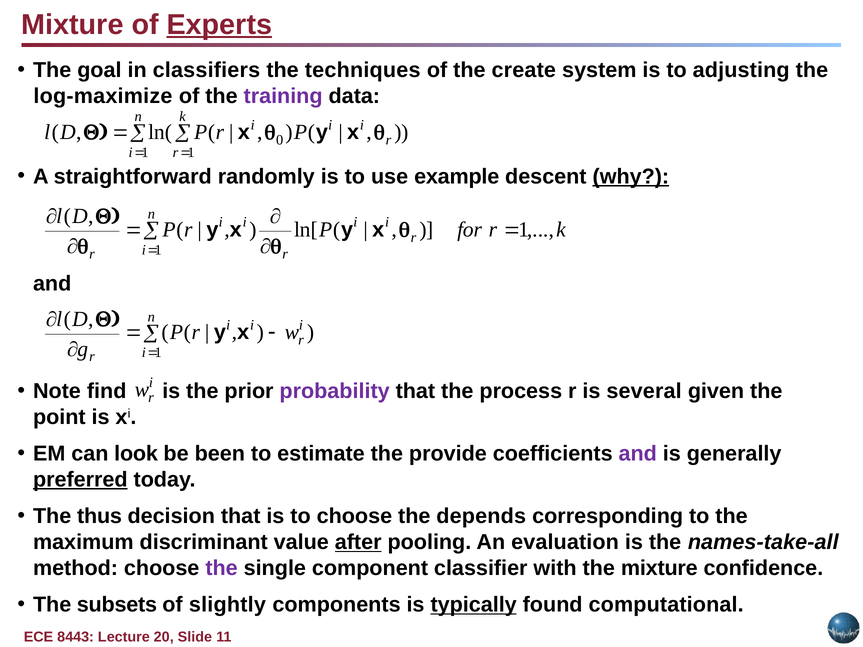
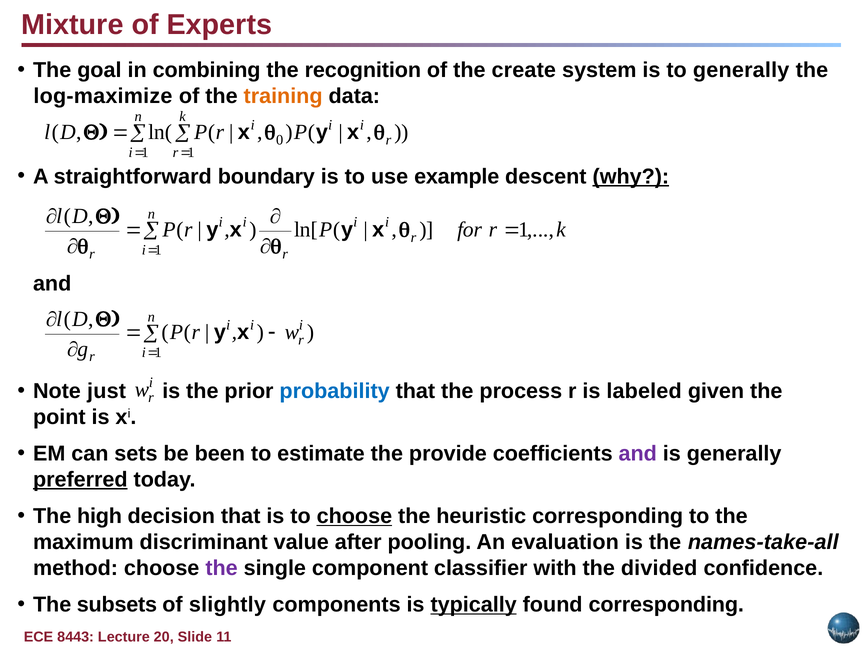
Experts underline: present -> none
classifiers: classifiers -> combining
techniques: techniques -> recognition
to adjusting: adjusting -> generally
training colour: purple -> orange
randomly: randomly -> boundary
find: find -> just
probability colour: purple -> blue
several: several -> labeled
look: look -> sets
thus: thus -> high
choose at (354, 516) underline: none -> present
depends: depends -> heuristic
after underline: present -> none
the mixture: mixture -> divided
found computational: computational -> corresponding
